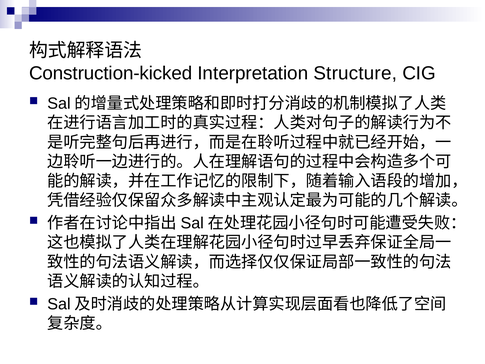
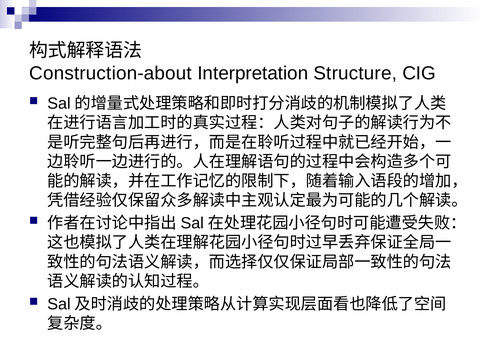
Construction-kicked: Construction-kicked -> Construction-about
